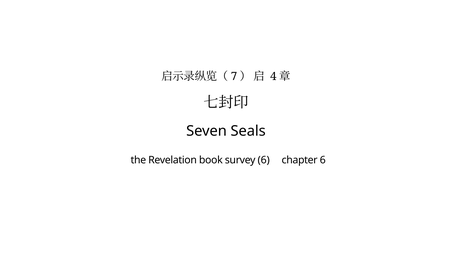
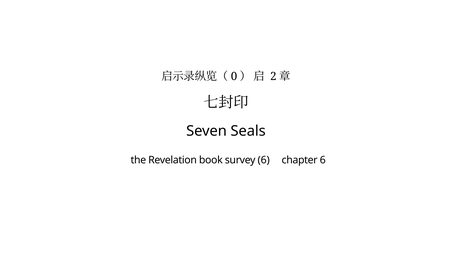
7: 7 -> 0
4: 4 -> 2
